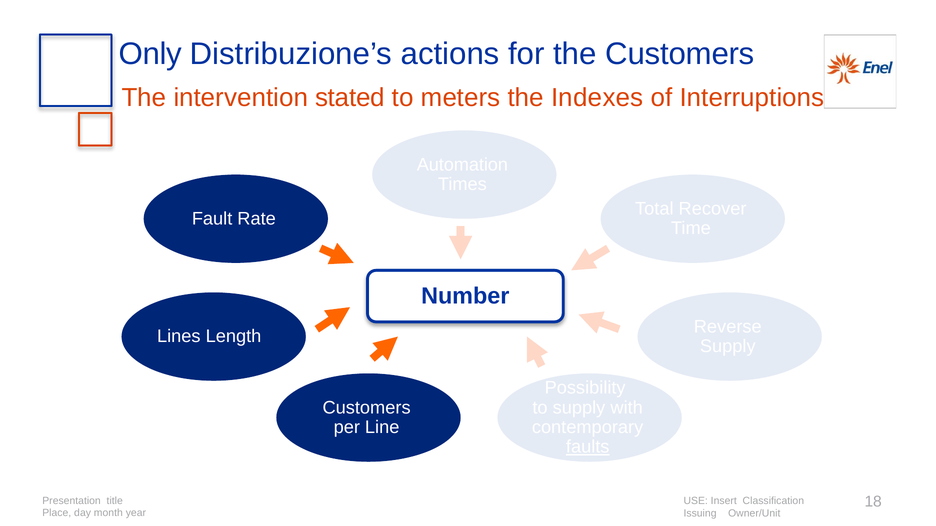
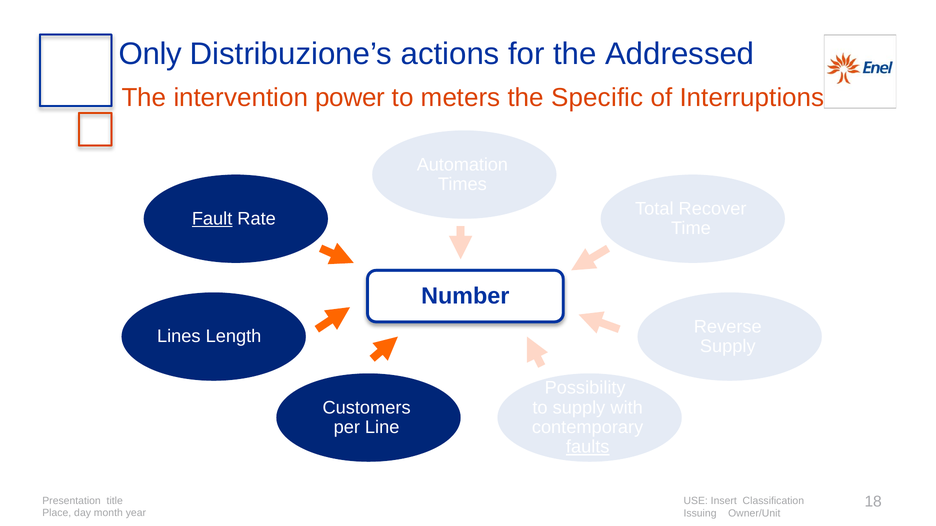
the Customers: Customers -> Addressed
stated: stated -> power
Indexes: Indexes -> Specific
Fault underline: none -> present
